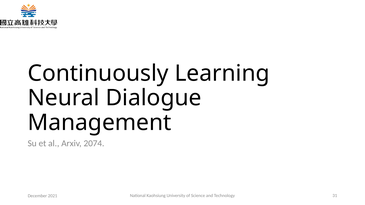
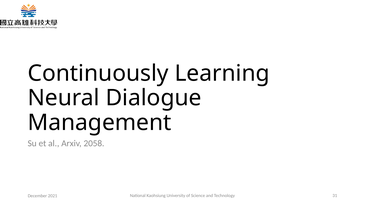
2074: 2074 -> 2058
